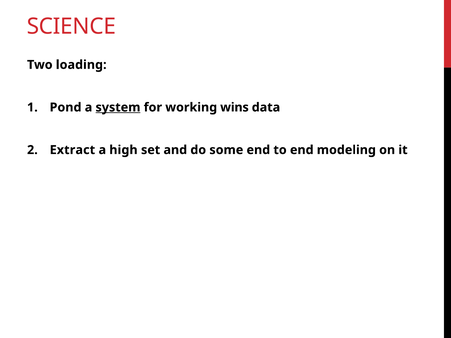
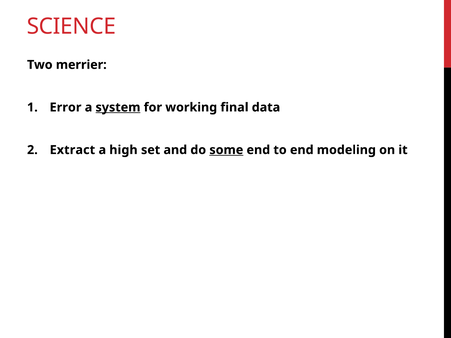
loading: loading -> merrier
Pond: Pond -> Error
wins: wins -> final
some underline: none -> present
